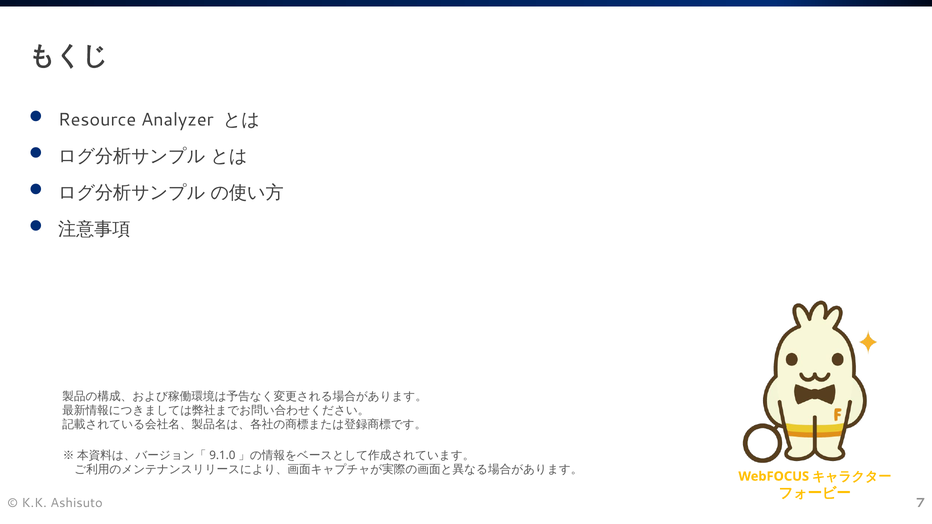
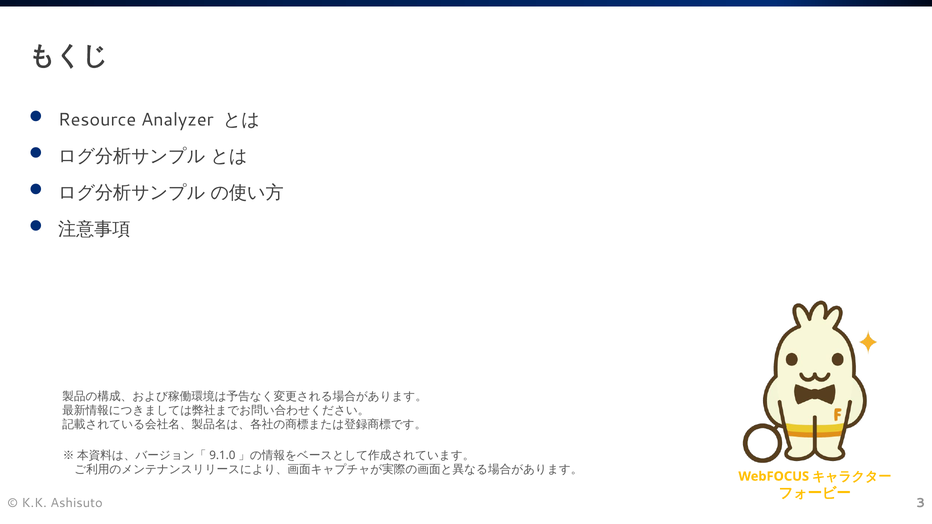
7: 7 -> 3
